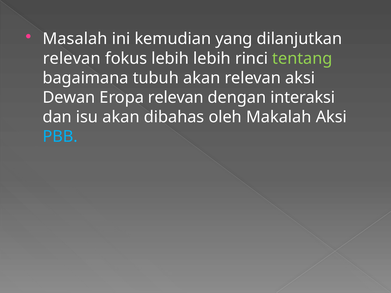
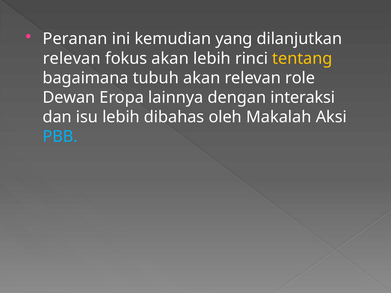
Masalah: Masalah -> Peranan
fokus lebih: lebih -> akan
tentang colour: light green -> yellow
relevan aksi: aksi -> role
Eropa relevan: relevan -> lainnya
isu akan: akan -> lebih
